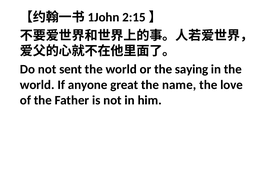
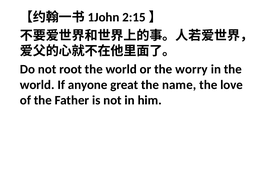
sent: sent -> root
saying: saying -> worry
